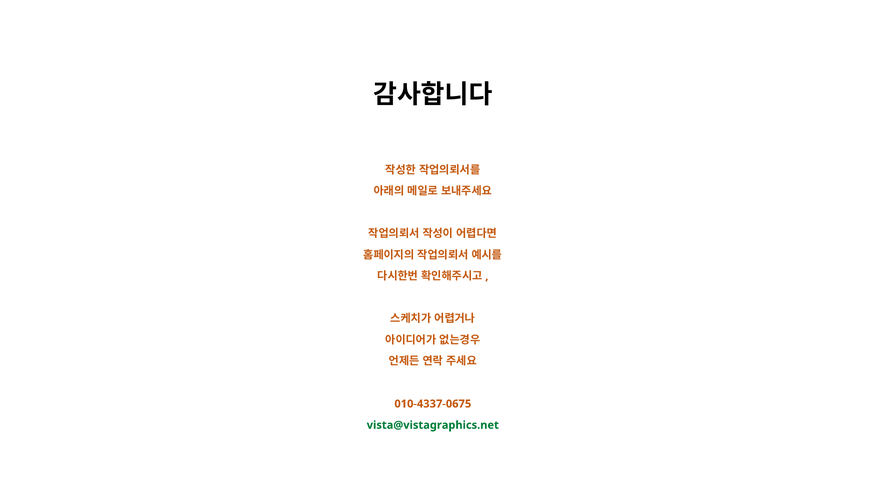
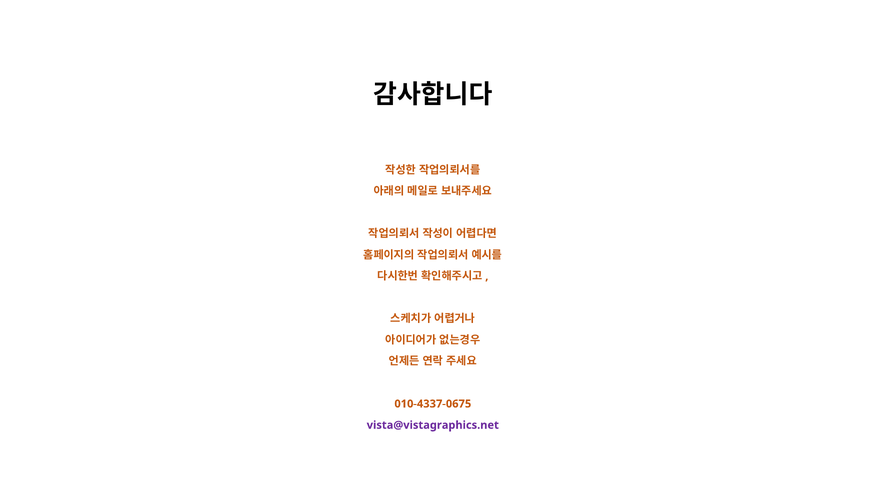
vista@vistagraphics.net colour: green -> purple
